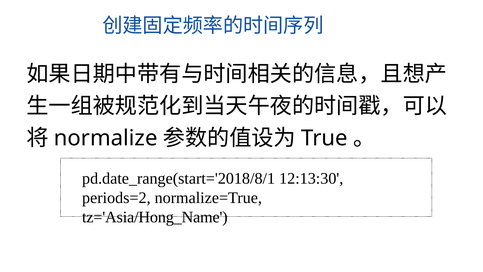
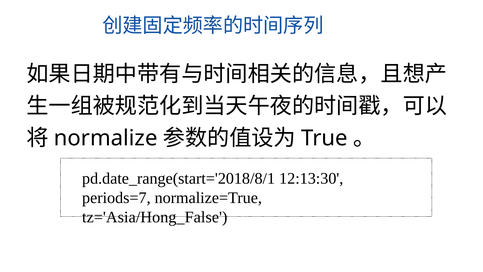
periods=2: periods=2 -> periods=7
tz='Asia/Hong_Name: tz='Asia/Hong_Name -> tz='Asia/Hong_False
